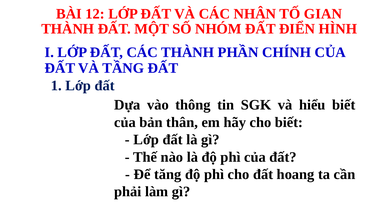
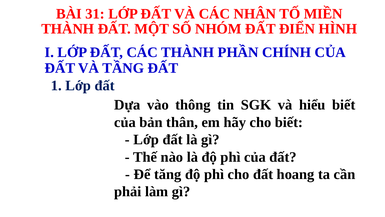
12: 12 -> 31
GIAN: GIAN -> MIỀN
